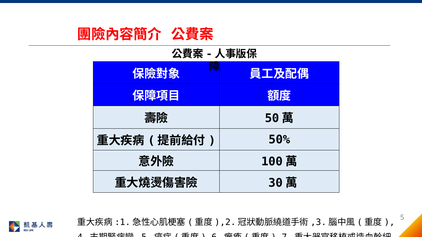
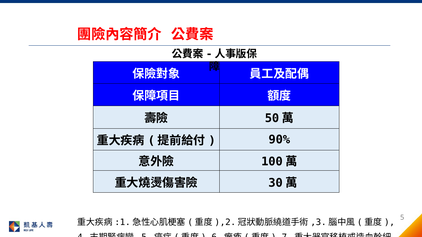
50%: 50% -> 90%
